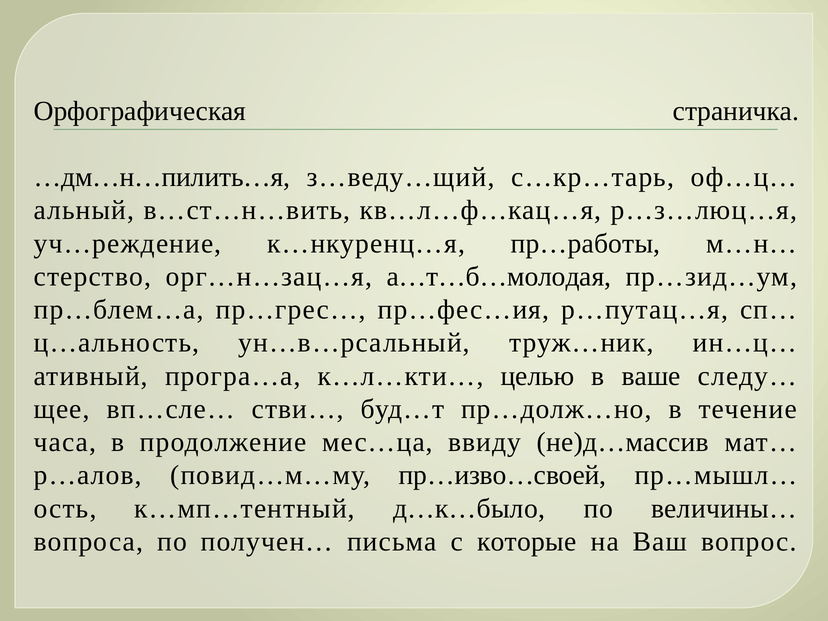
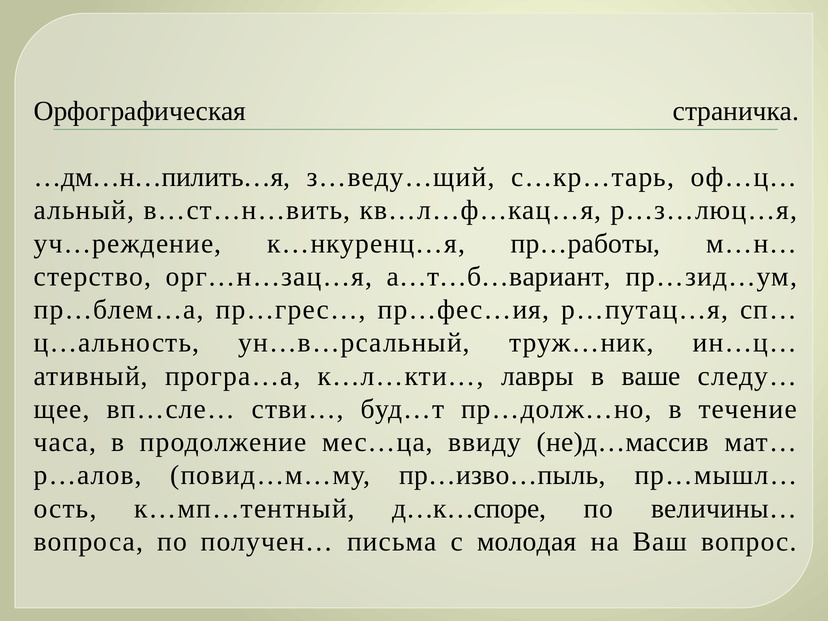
а…т…б…молодая: а…т…б…молодая -> а…т…б…вариант
целью: целью -> лавры
пр…изво…своей: пр…изво…своей -> пр…изво…пыль
д…к…было: д…к…было -> д…к…споре
которые: которые -> молодая
